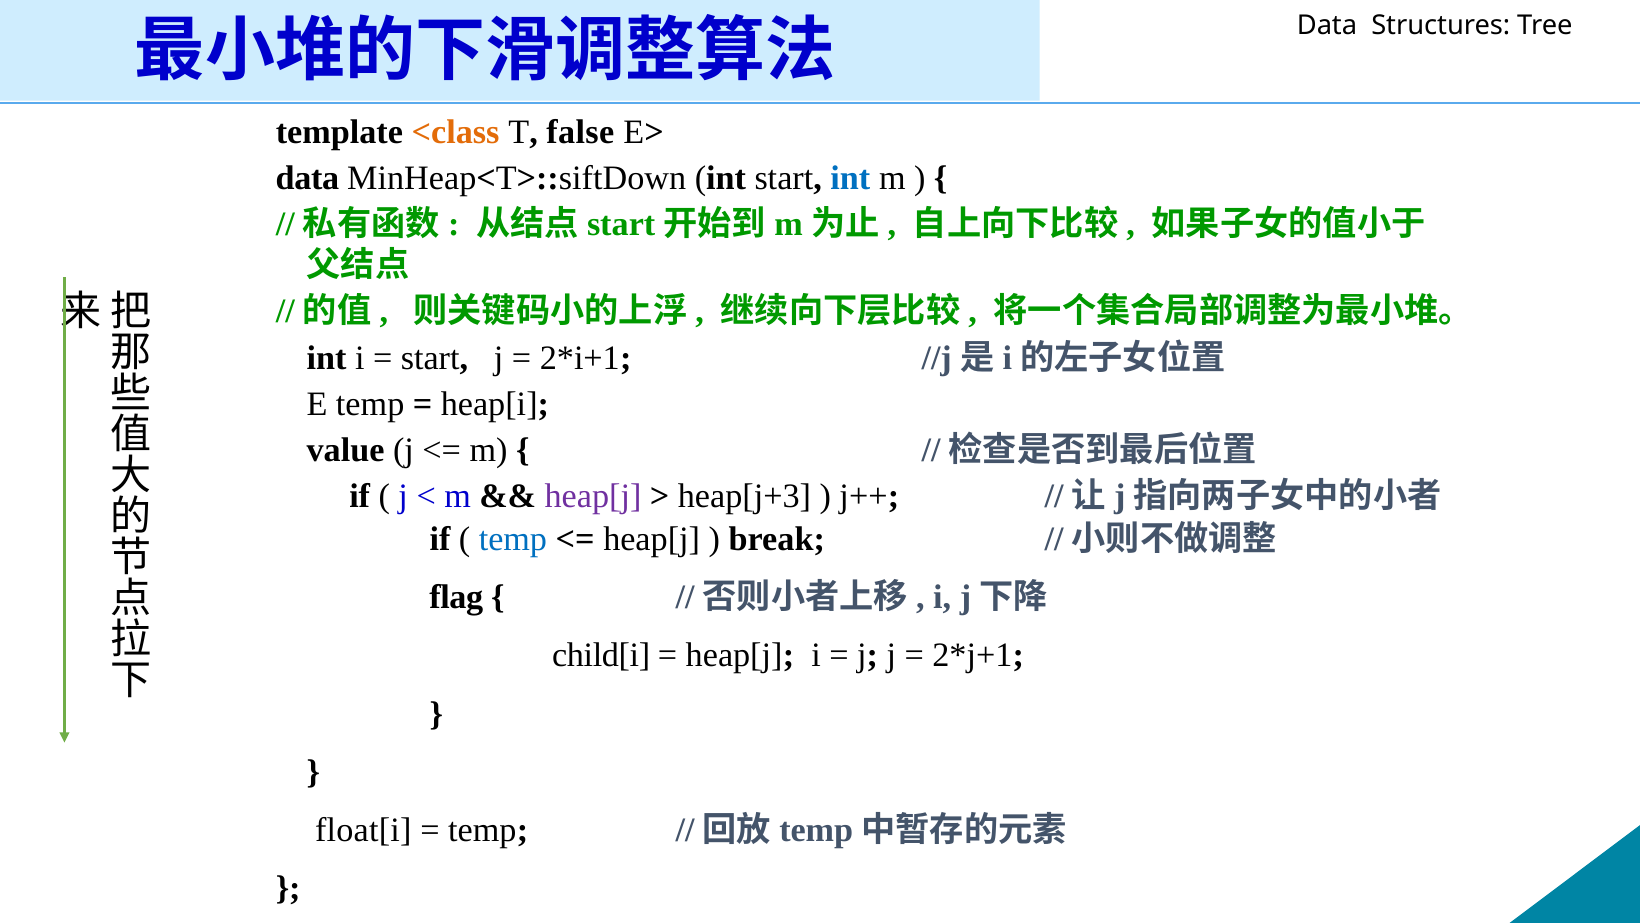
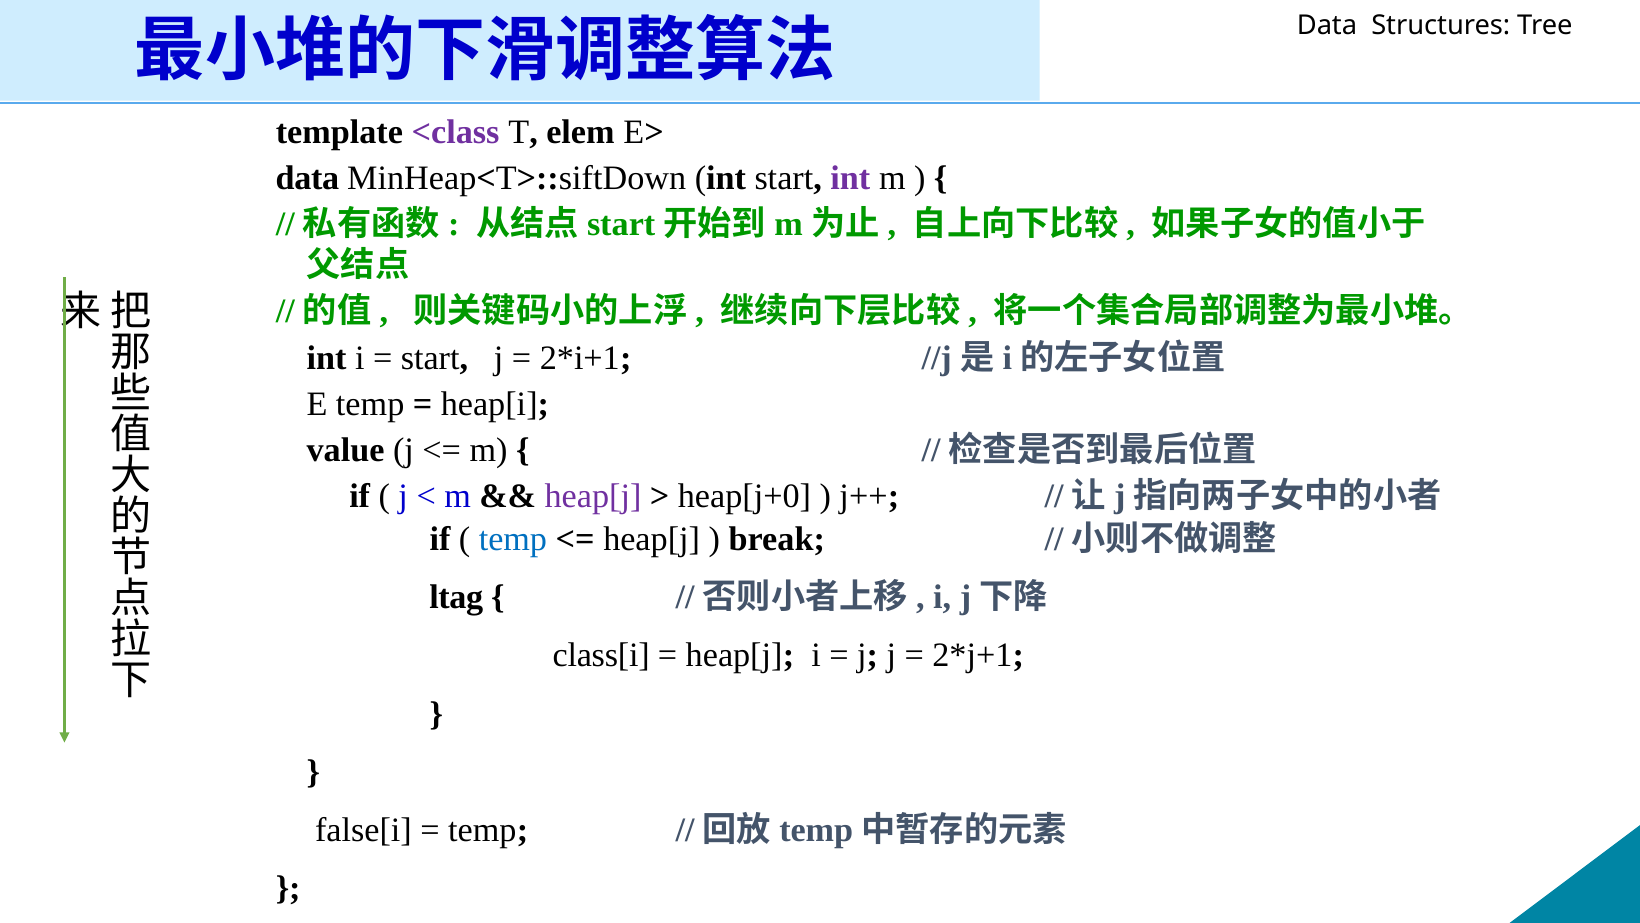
<class colour: orange -> purple
false: false -> elem
int at (850, 178) colour: blue -> purple
heap[j+3: heap[j+3 -> heap[j+0
flag: flag -> ltag
child[i: child[i -> class[i
float[i: float[i -> false[i
